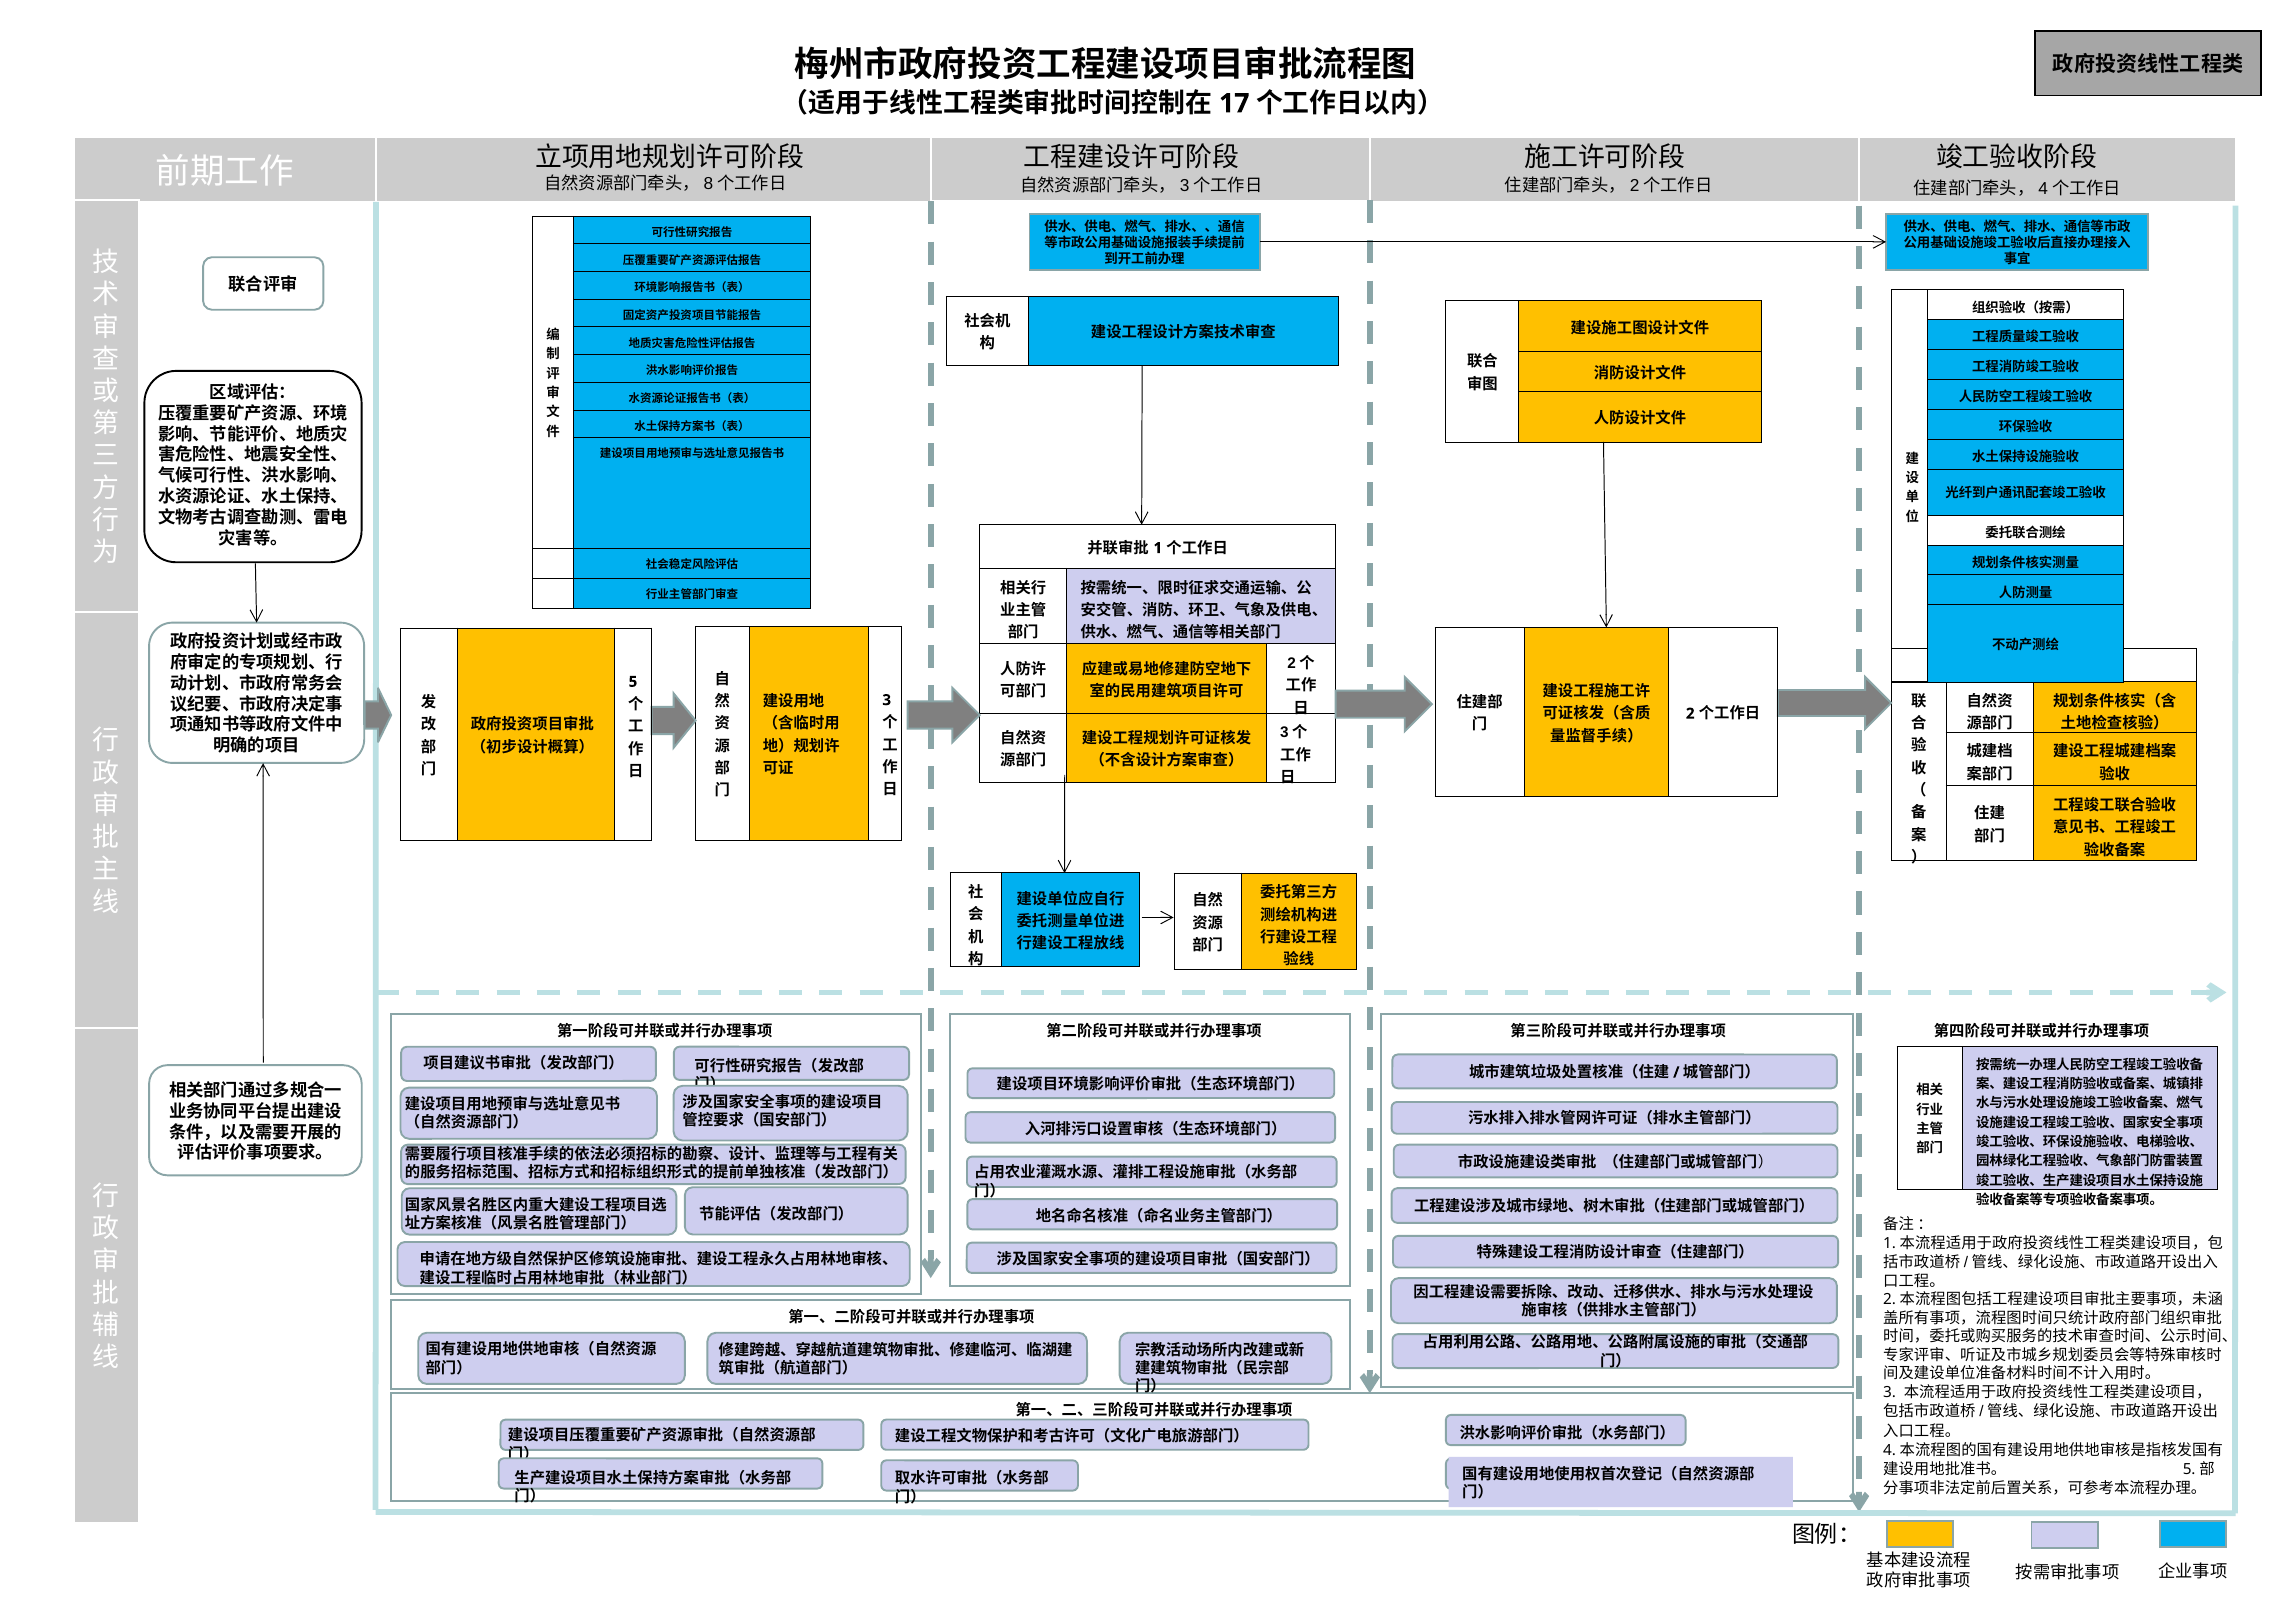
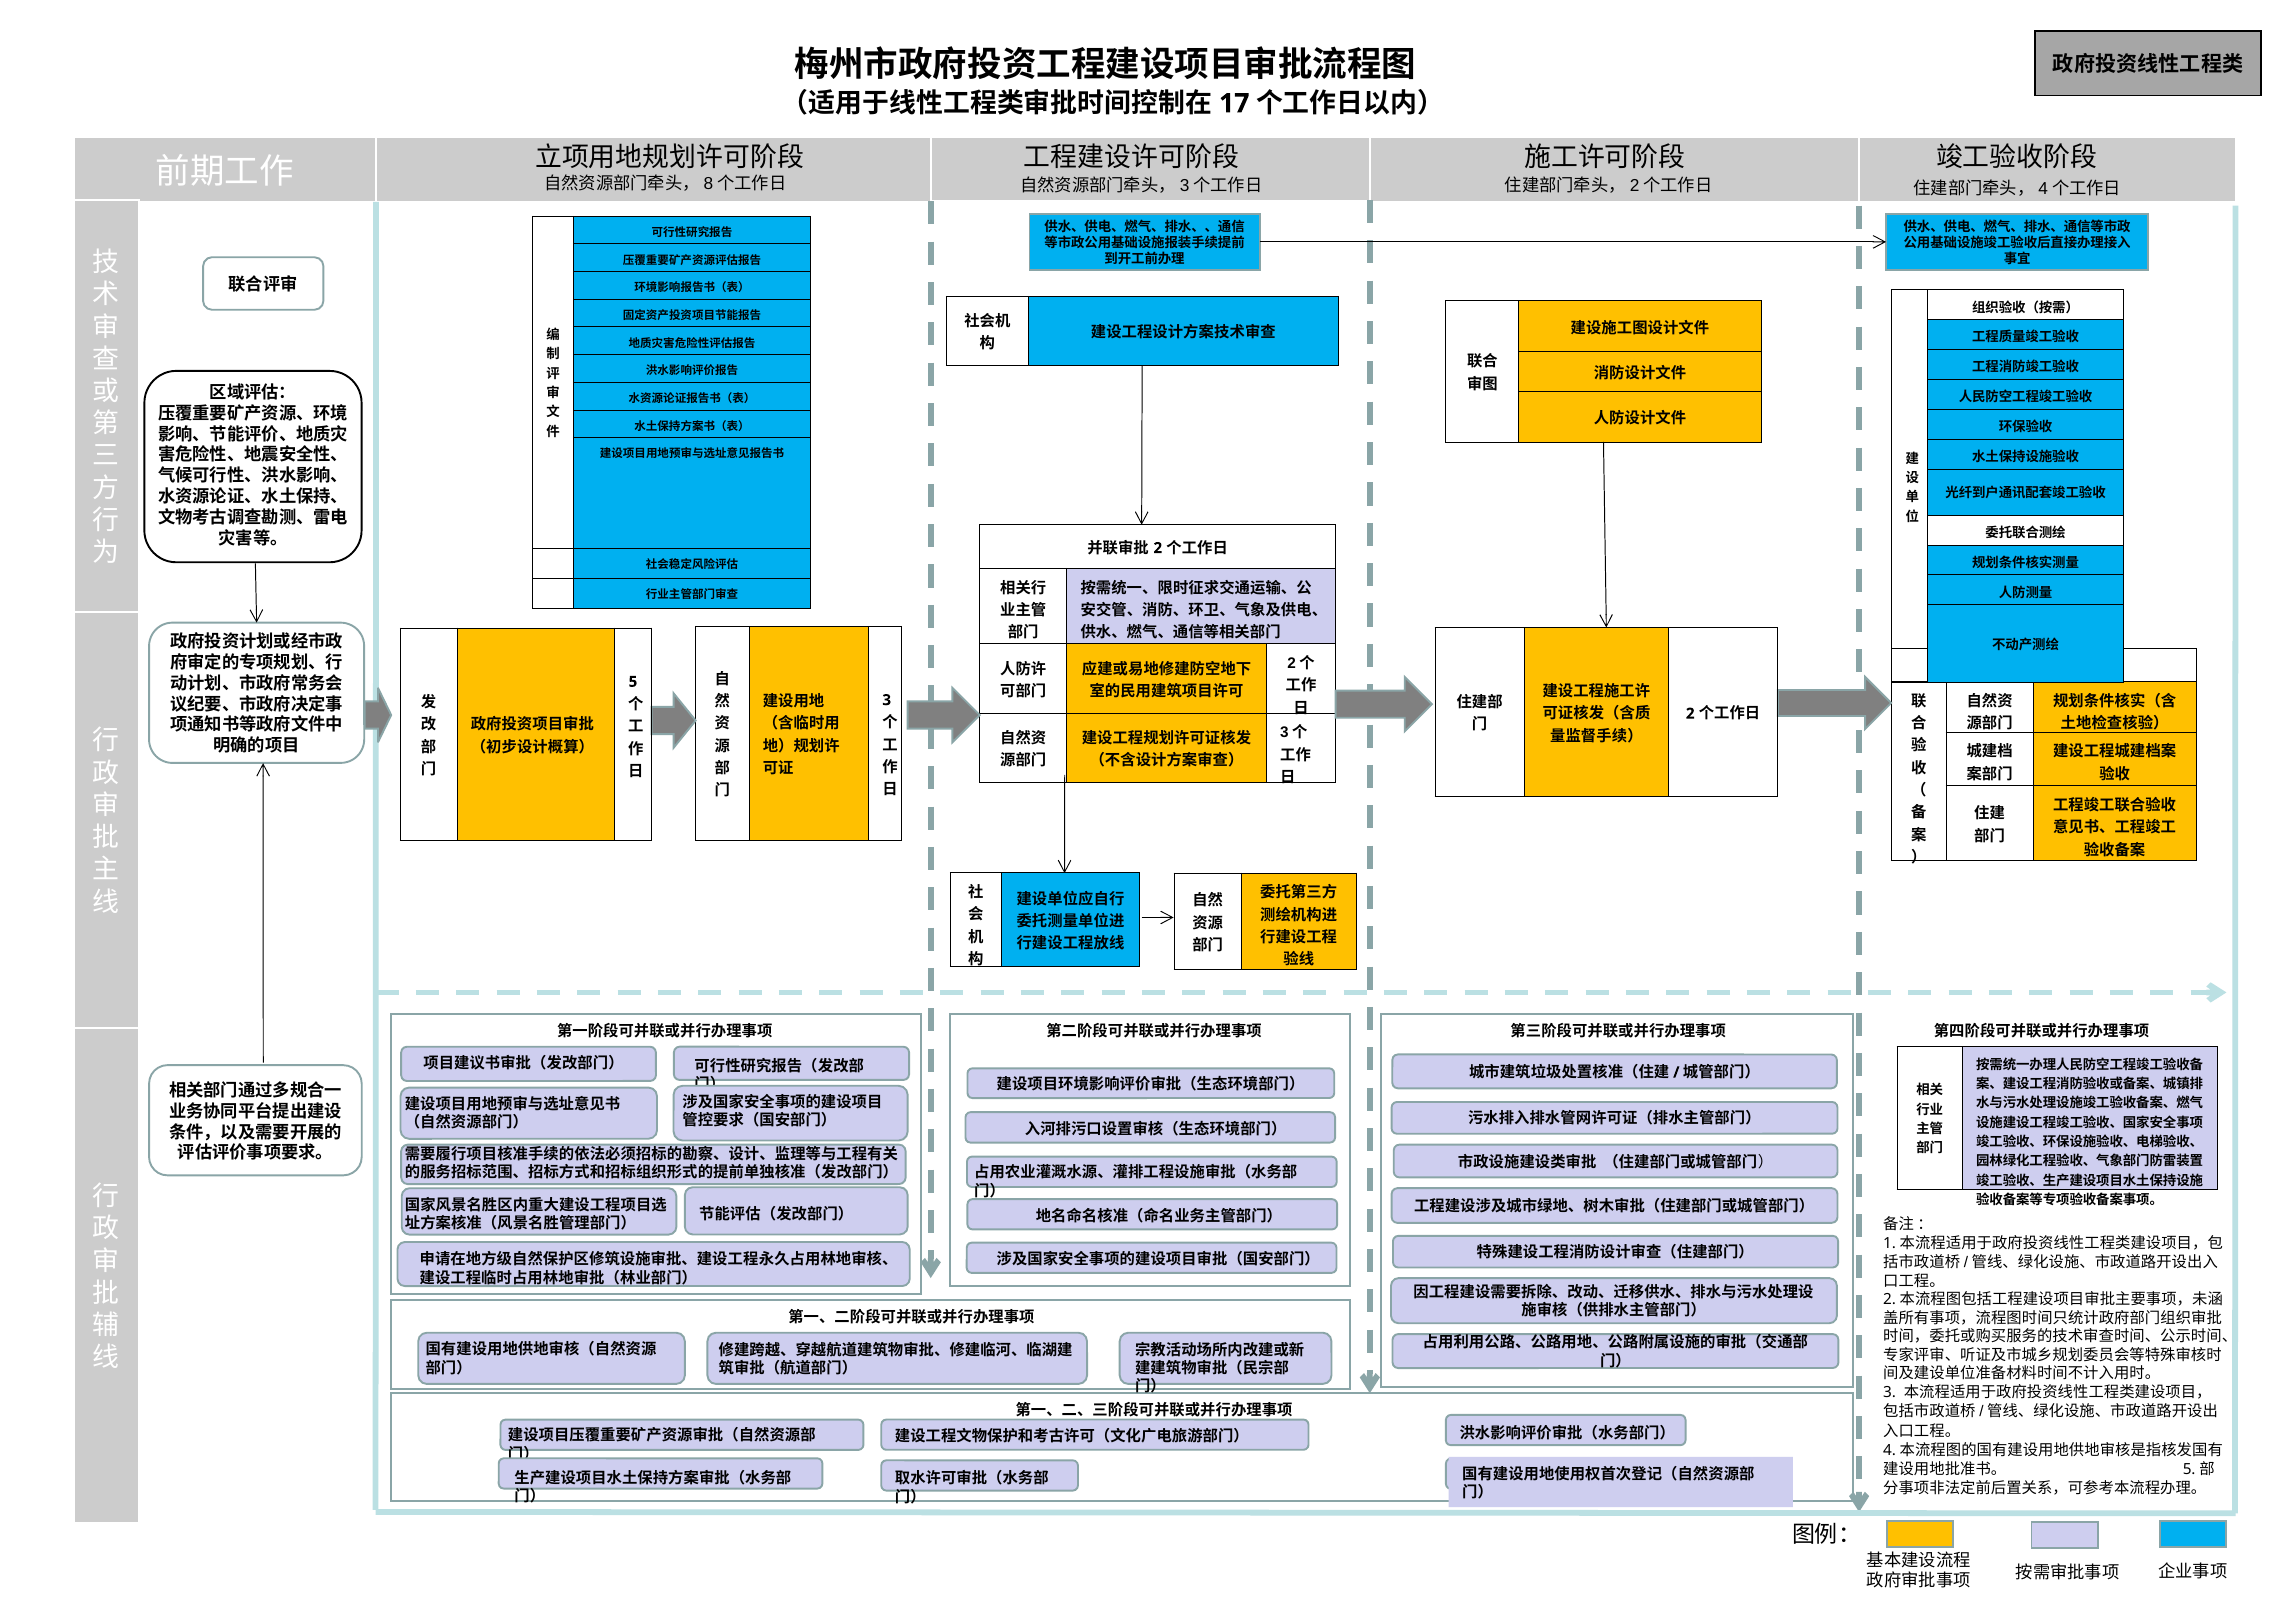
1 at (1158, 548): 1 -> 2
